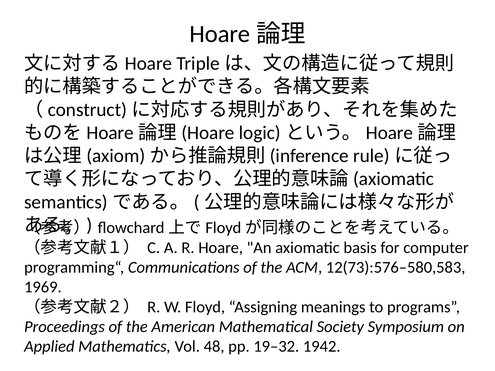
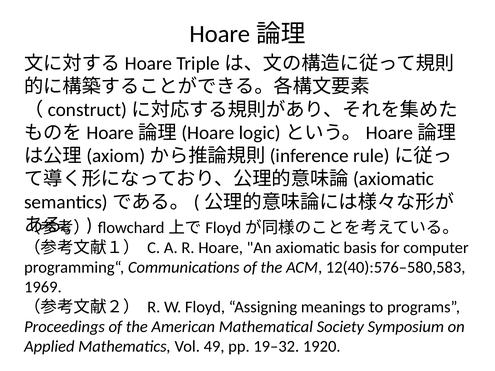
12(73):576–580,583: 12(73):576–580,583 -> 12(40):576–580,583
48: 48 -> 49
1942: 1942 -> 1920
